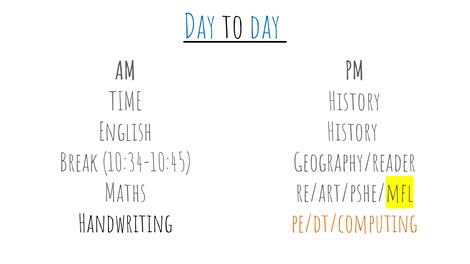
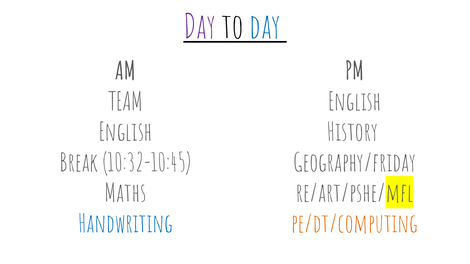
Day at (200, 27) colour: blue -> purple
TIME: TIME -> TEAM
History at (354, 102): History -> English
10:34-10:45: 10:34-10:45 -> 10:32-10:45
Geography/reader: Geography/reader -> Geography/friday
Handwriting colour: black -> blue
